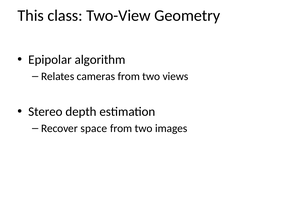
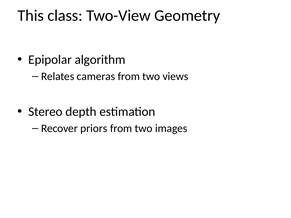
space: space -> priors
